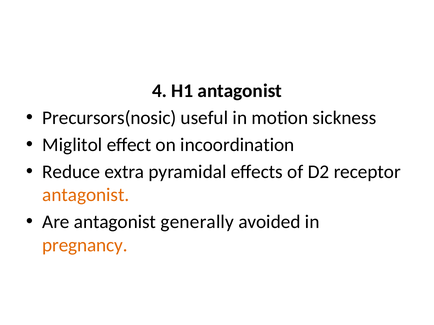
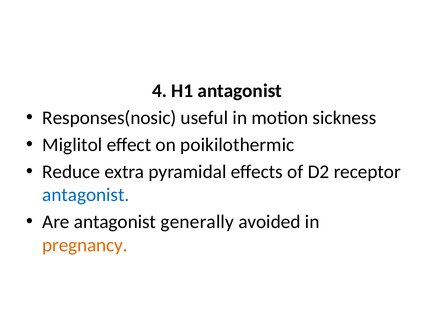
Precursors(nosic: Precursors(nosic -> Responses(nosic
incoordination: incoordination -> poikilothermic
antagonist at (86, 195) colour: orange -> blue
